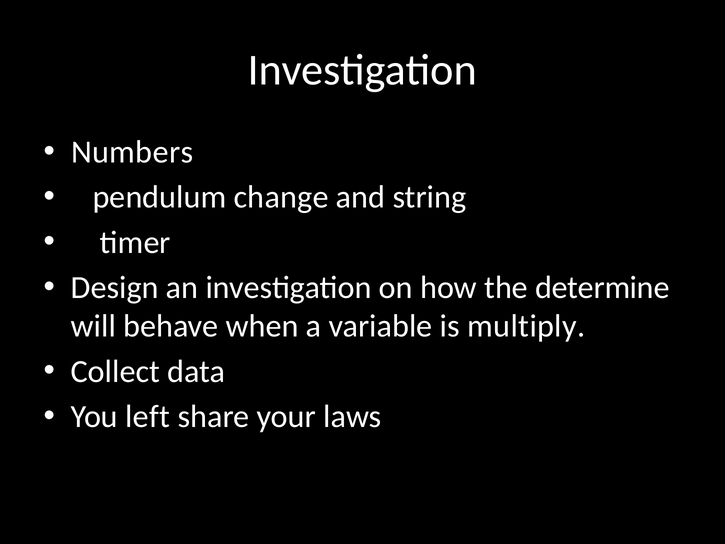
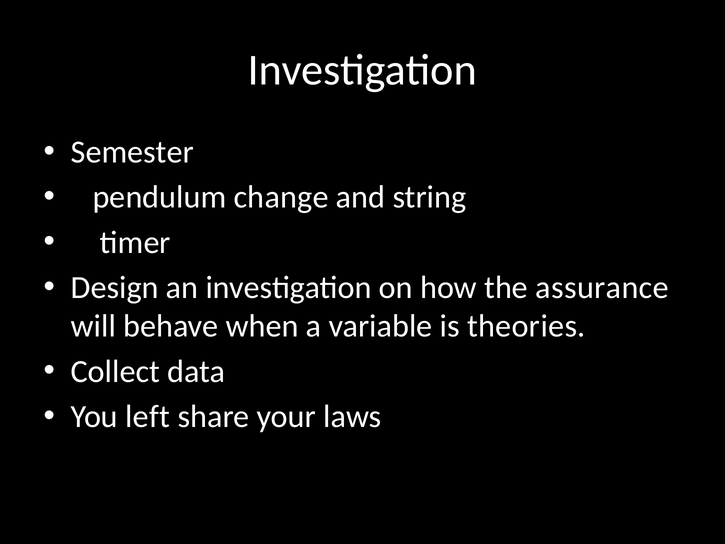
Numbers: Numbers -> Semester
determine: determine -> assurance
multiply: multiply -> theories
